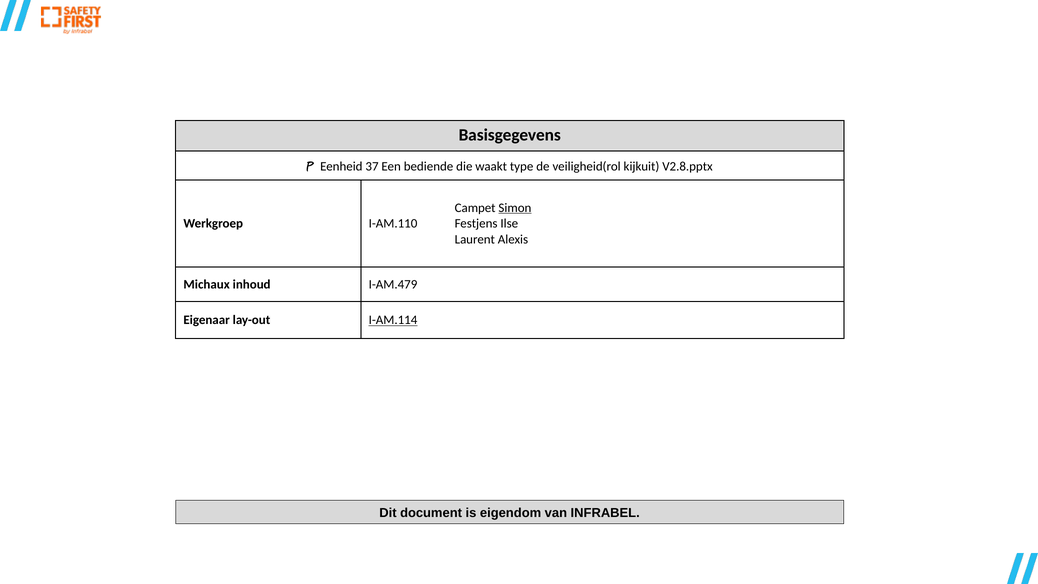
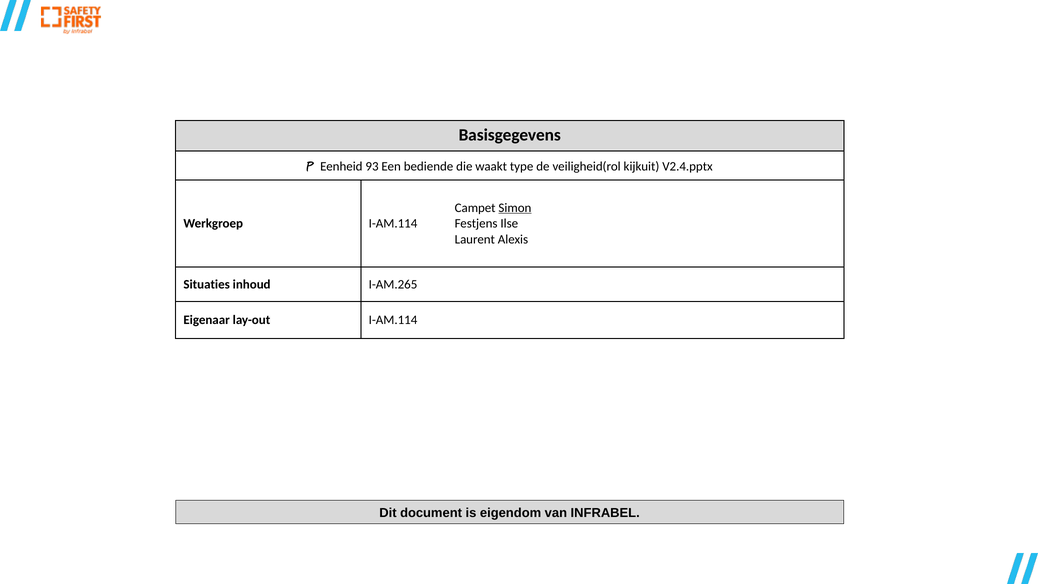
37: 37 -> 93
V2.8.pptx: V2.8.pptx -> V2.4.pptx
Werkgroep I-AM.110: I-AM.110 -> I-AM.114
Michaux: Michaux -> Situaties
I-AM.479: I-AM.479 -> I-AM.265
I-AM.114 at (393, 320) underline: present -> none
